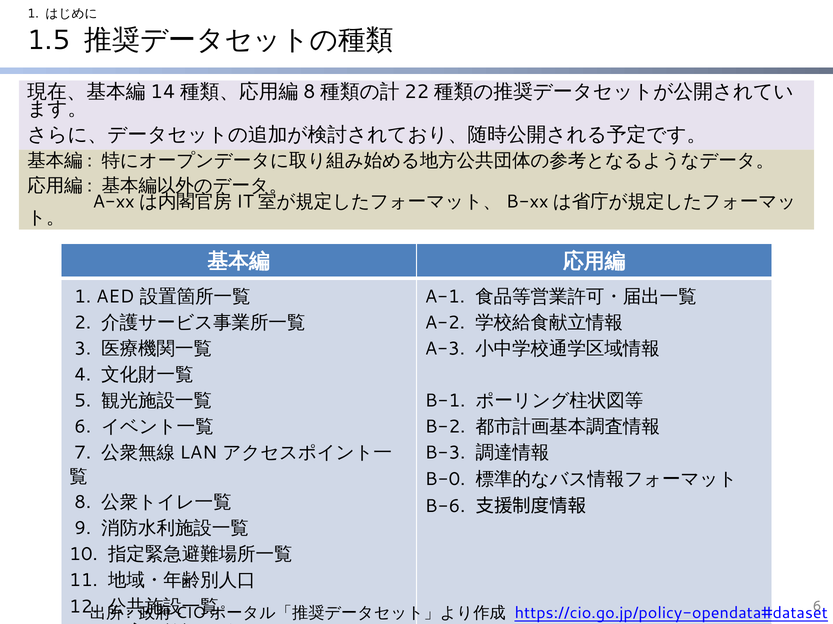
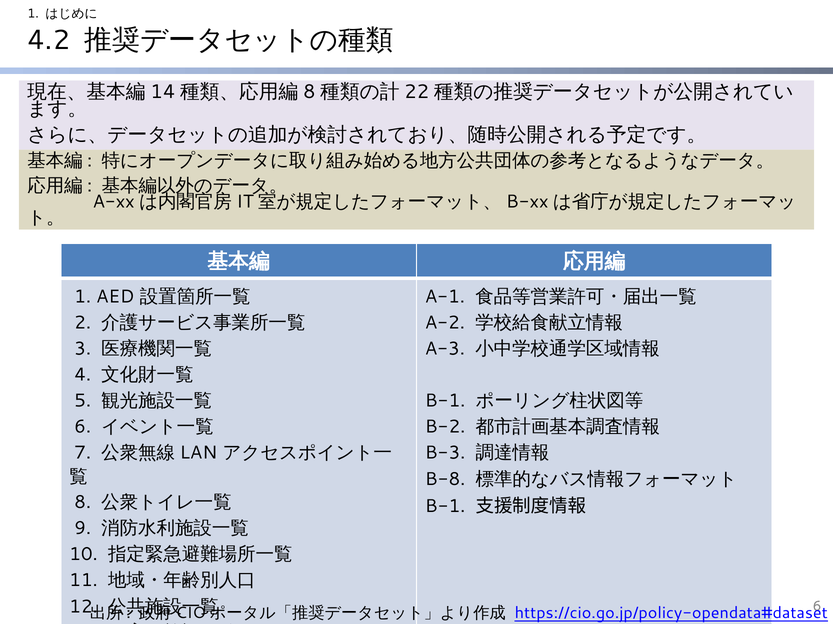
1.5: 1.5 -> 4.2
B-0: B-0 -> B-8
B-6 at (445, 507): B-6 -> B-1
